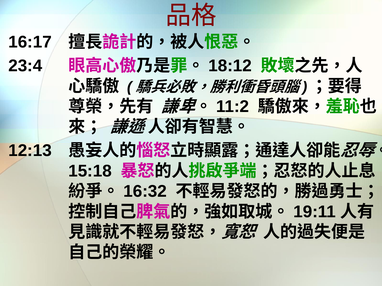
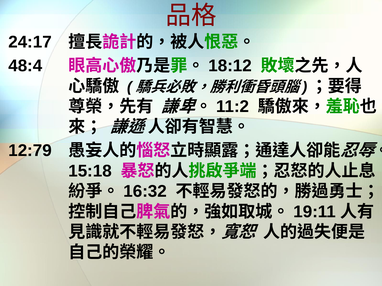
16:17: 16:17 -> 24:17
23:4: 23:4 -> 48:4
12:13: 12:13 -> 12:79
